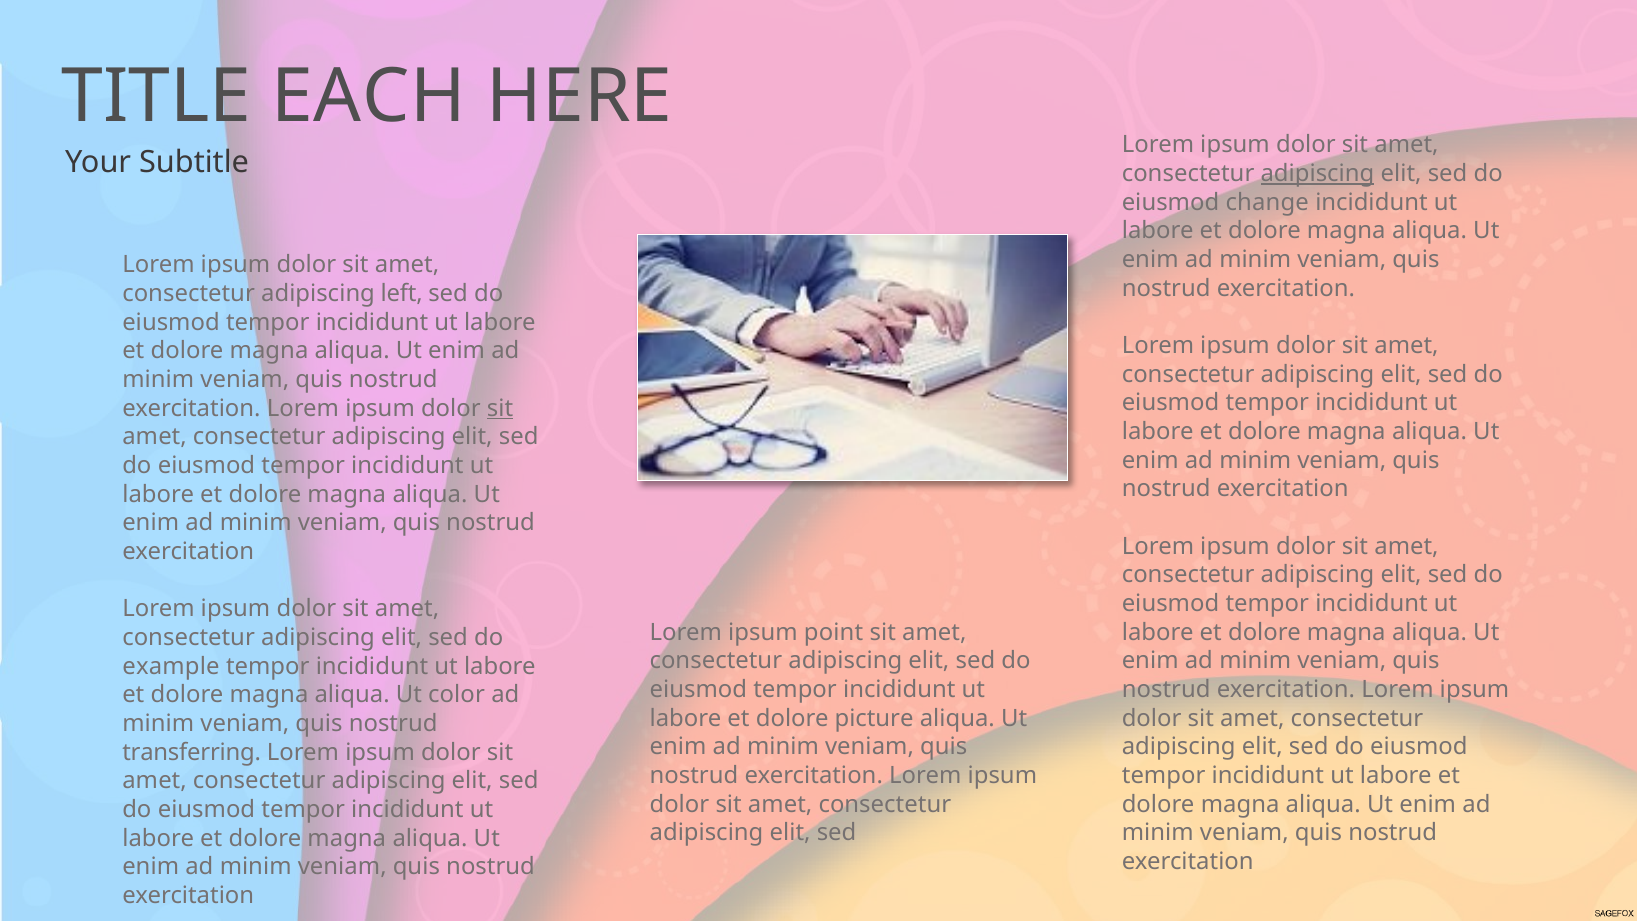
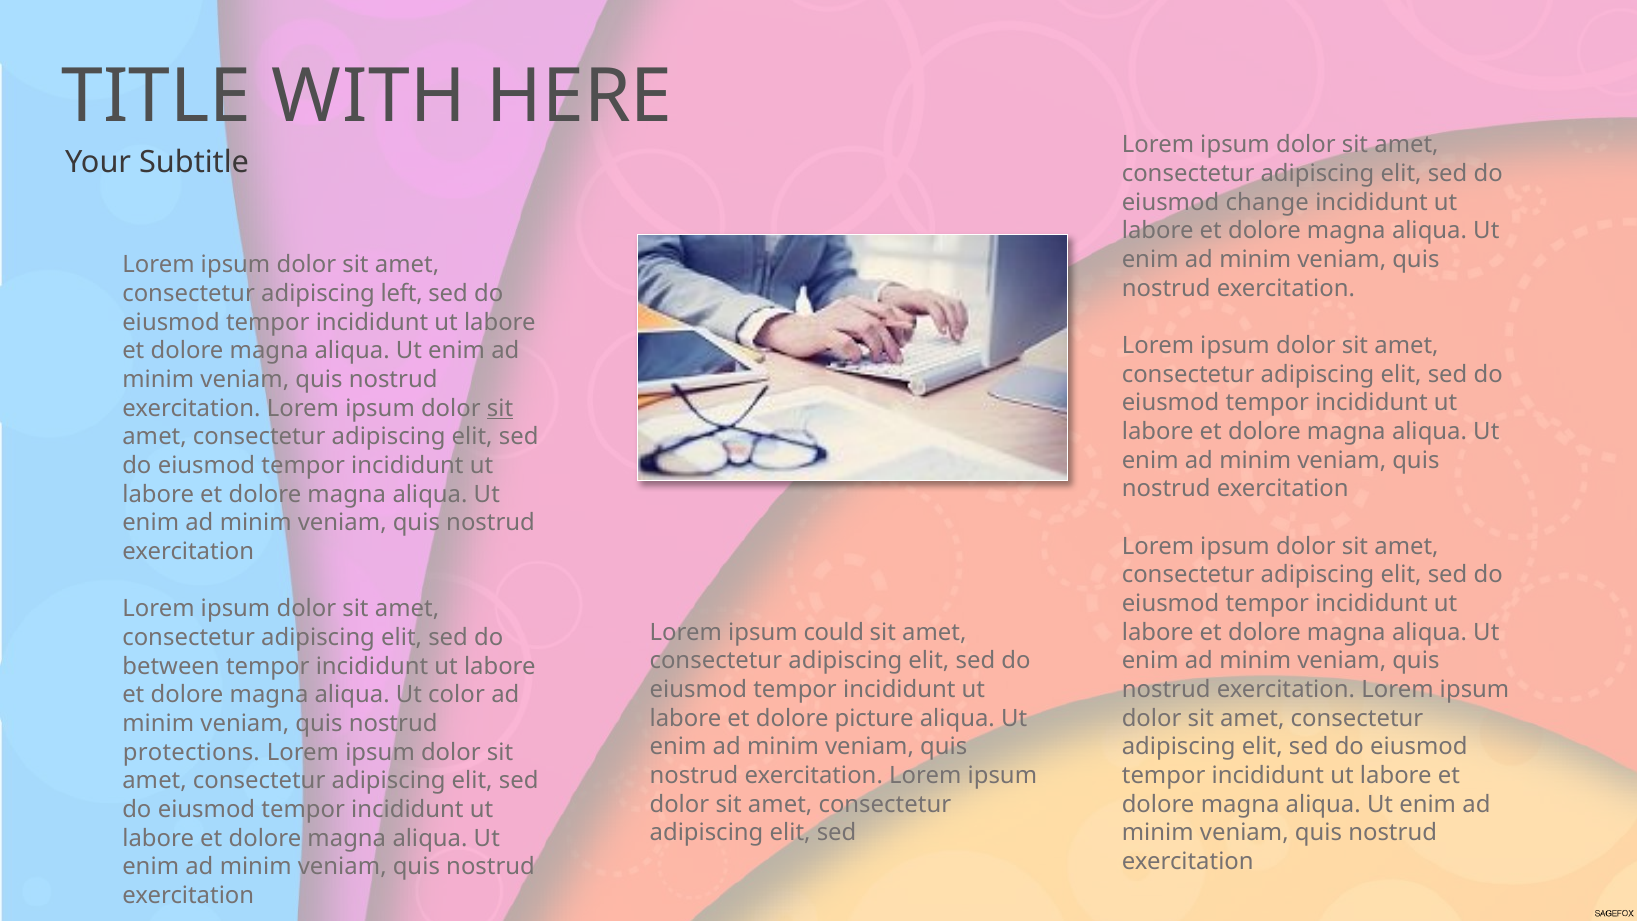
EACH: EACH -> WITH
adipiscing at (1317, 174) underline: present -> none
point: point -> could
example: example -> between
transferring: transferring -> protections
